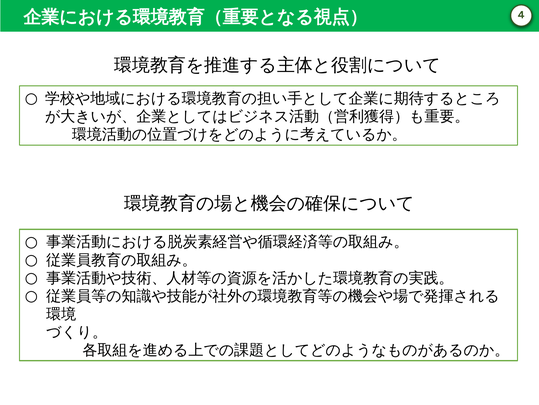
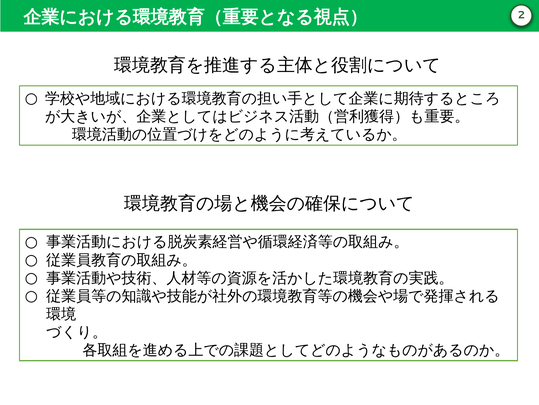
4: 4 -> 2
